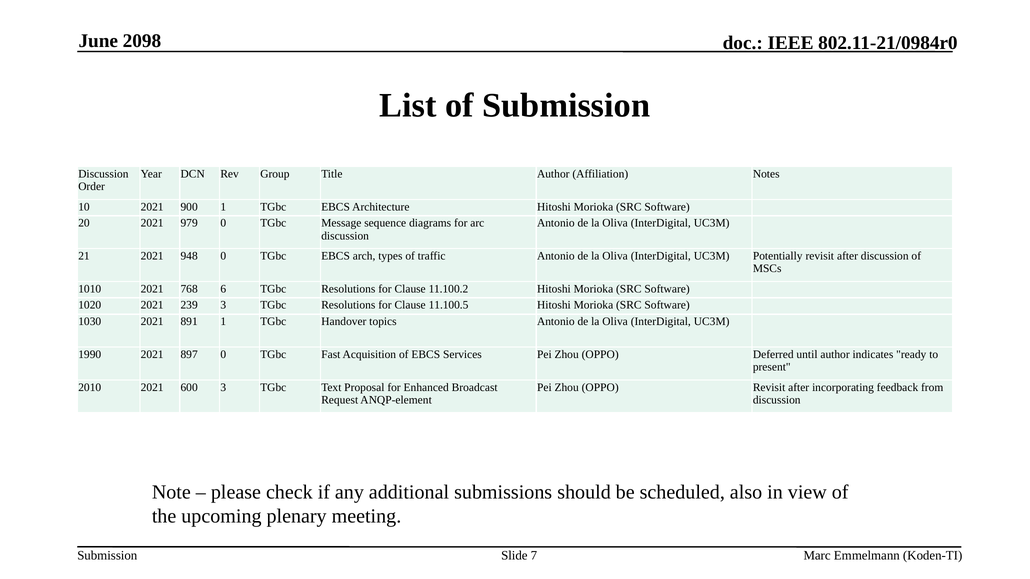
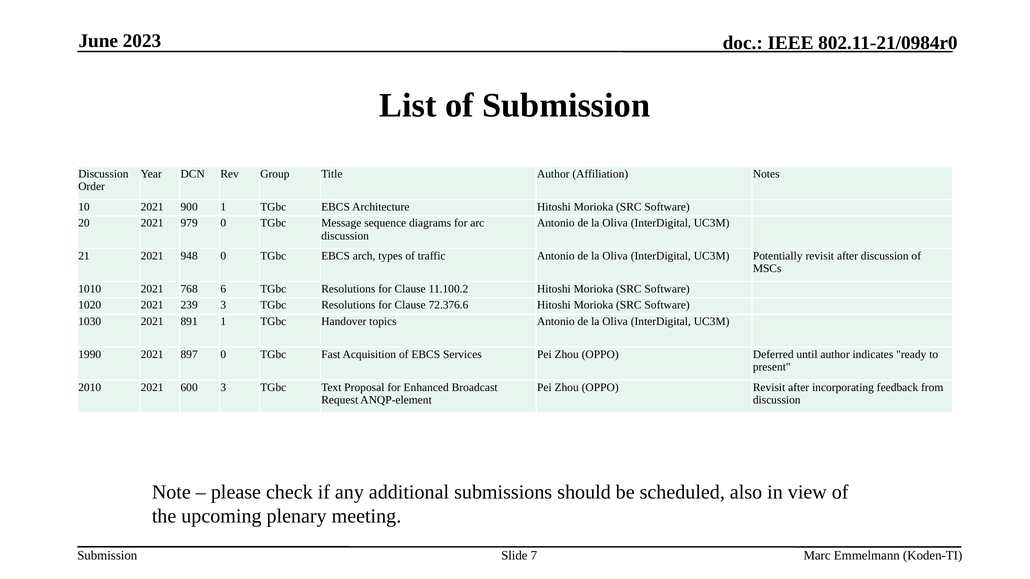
2098: 2098 -> 2023
11.100.5: 11.100.5 -> 72.376.6
